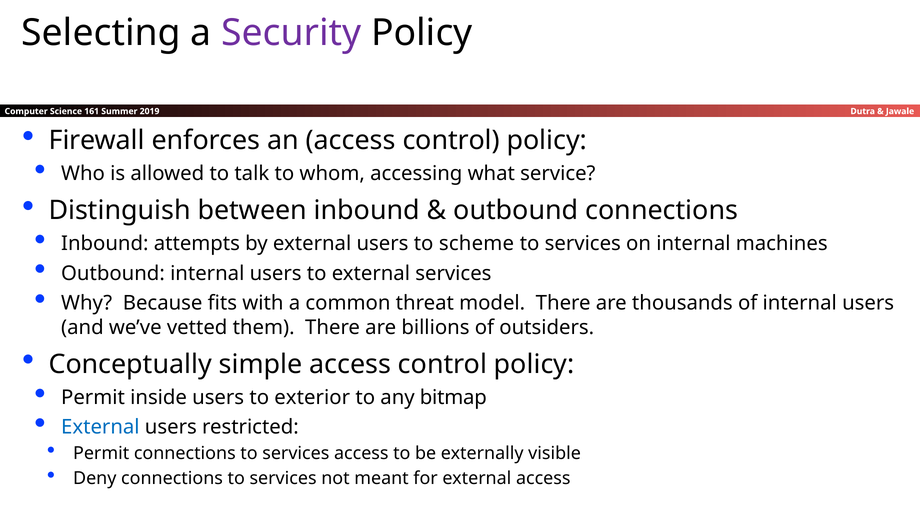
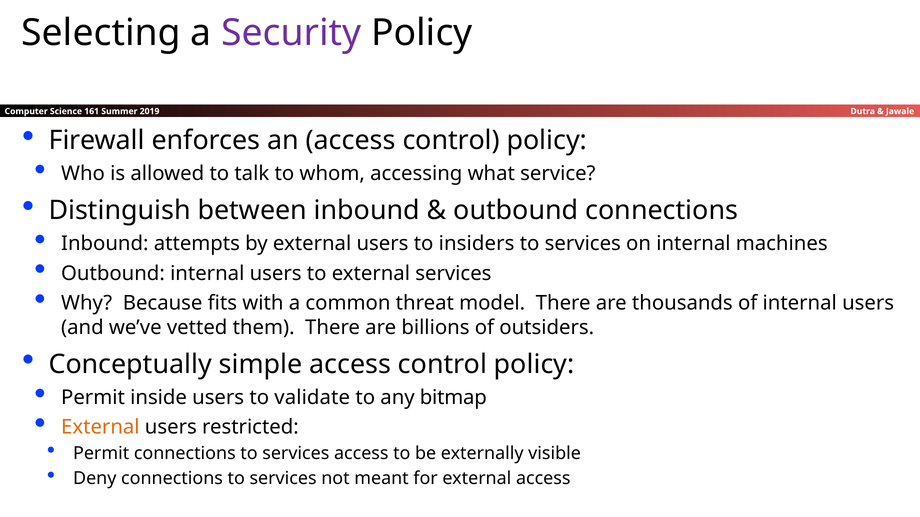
scheme: scheme -> insiders
exterior: exterior -> validate
External at (100, 428) colour: blue -> orange
